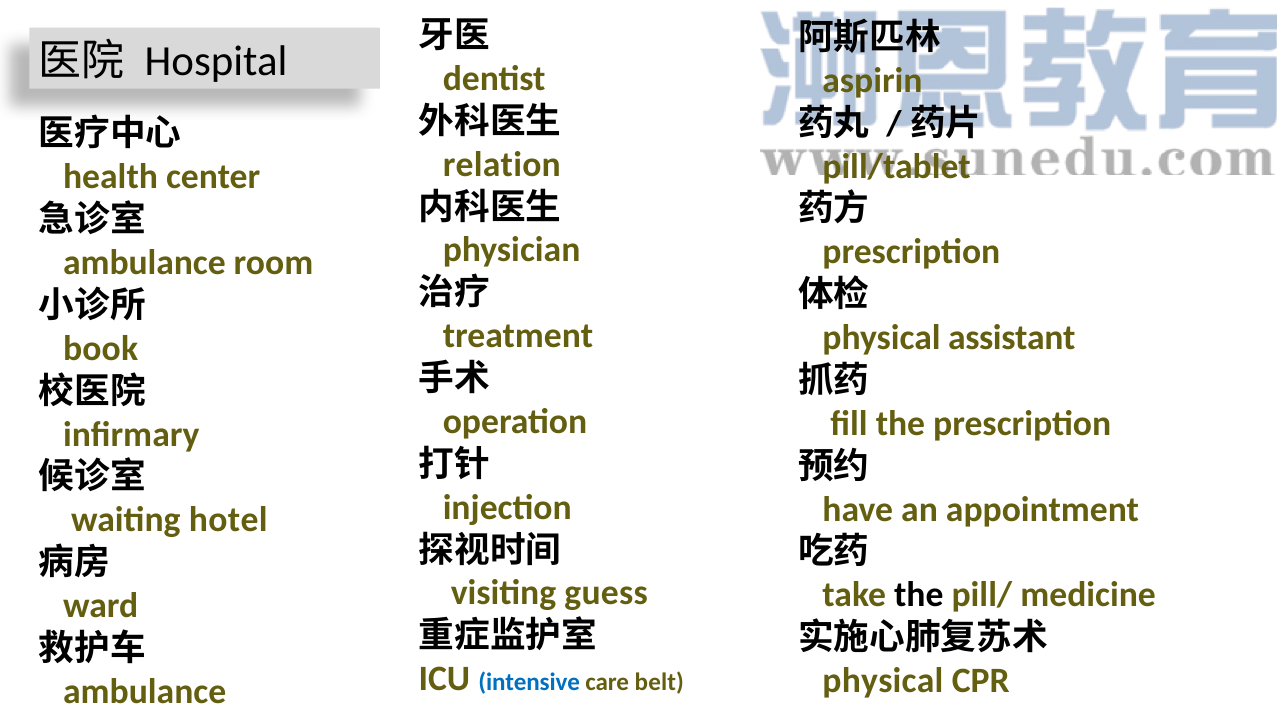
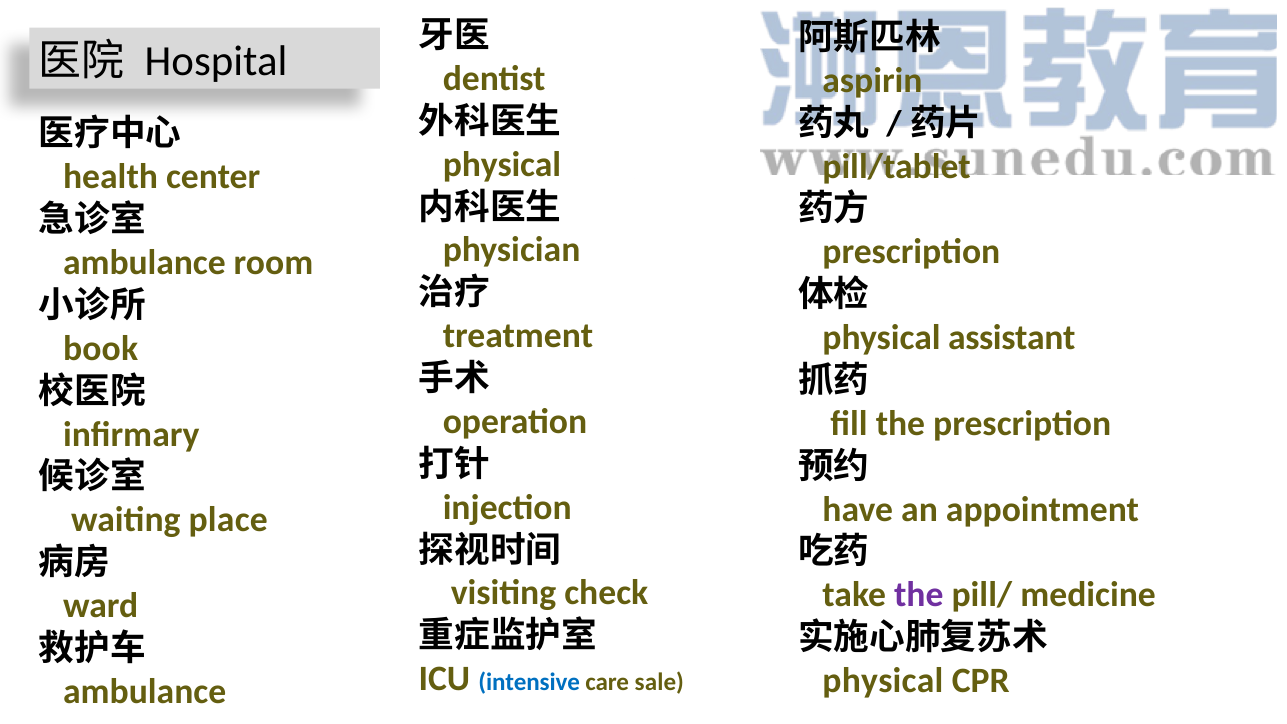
relation at (502, 164): relation -> physical
hotel: hotel -> place
guess: guess -> check
the at (919, 595) colour: black -> purple
belt: belt -> sale
